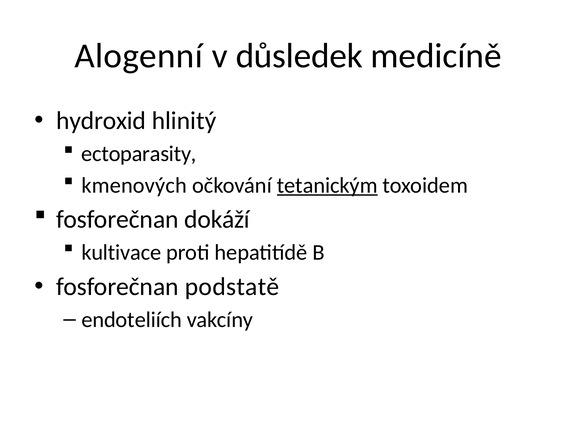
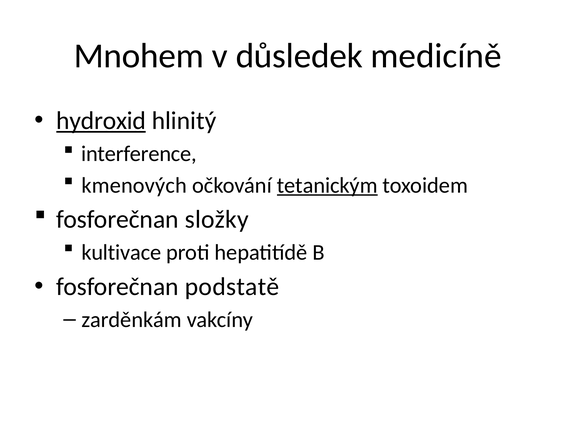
Alogenní: Alogenní -> Mnohem
hydroxid underline: none -> present
ectoparasity: ectoparasity -> interference
dokáží: dokáží -> složky
endoteliích: endoteliích -> zarděnkám
